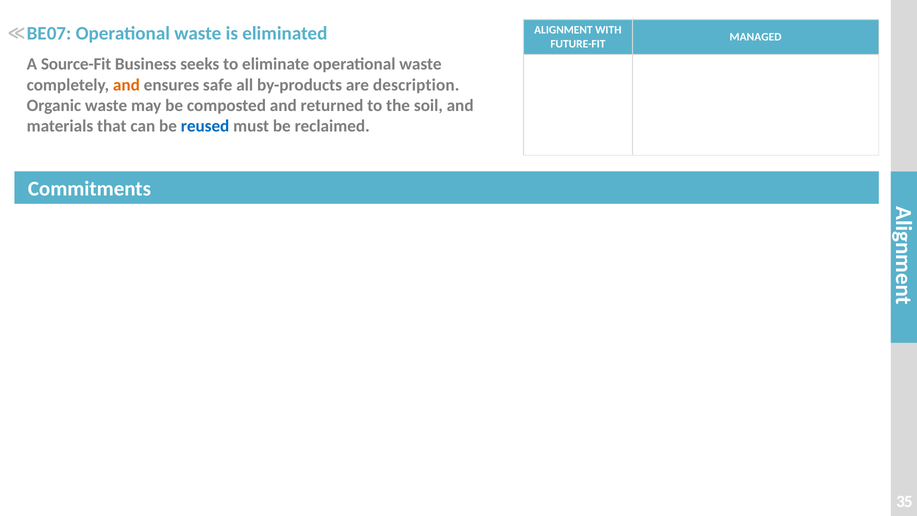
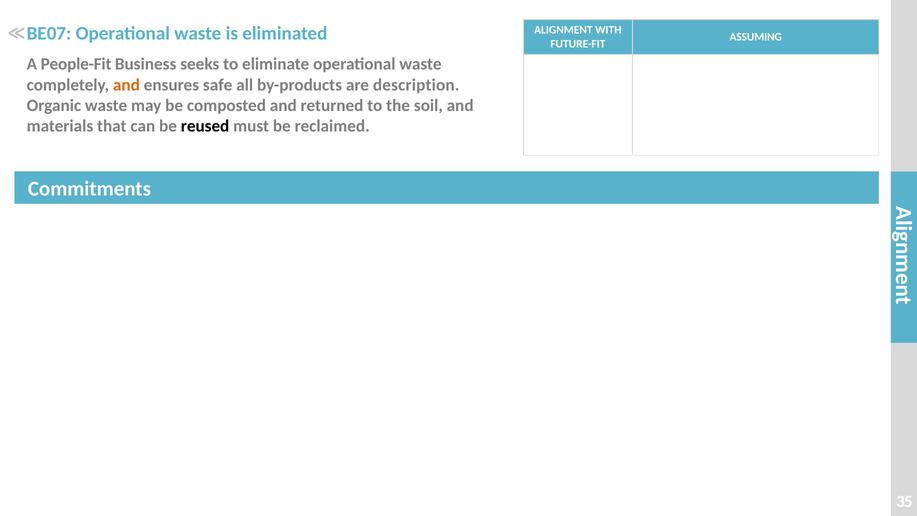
MANAGED: MANAGED -> ASSUMING
Source-Fit: Source-Fit -> People-Fit
reused colour: blue -> black
